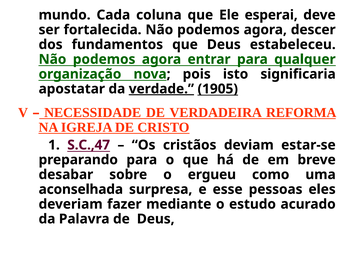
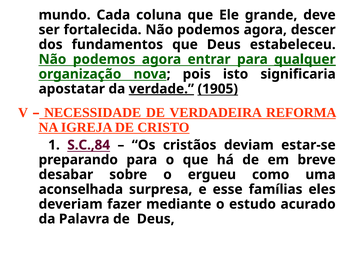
esperai: esperai -> grande
qualquer underline: none -> present
S.C.,47: S.C.,47 -> S.C.,84
pessoas: pessoas -> famílias
